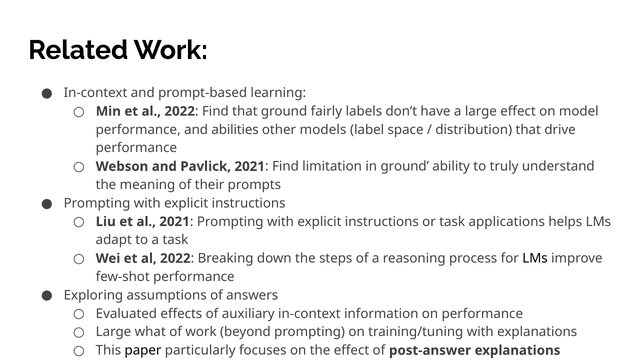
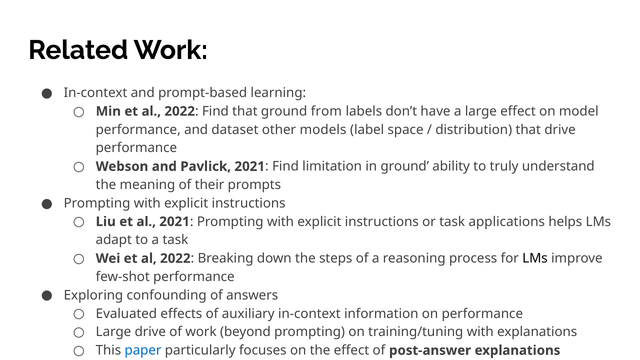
fairly: fairly -> from
abilities: abilities -> dataset
assumptions: assumptions -> confounding
Large what: what -> drive
paper colour: black -> blue
